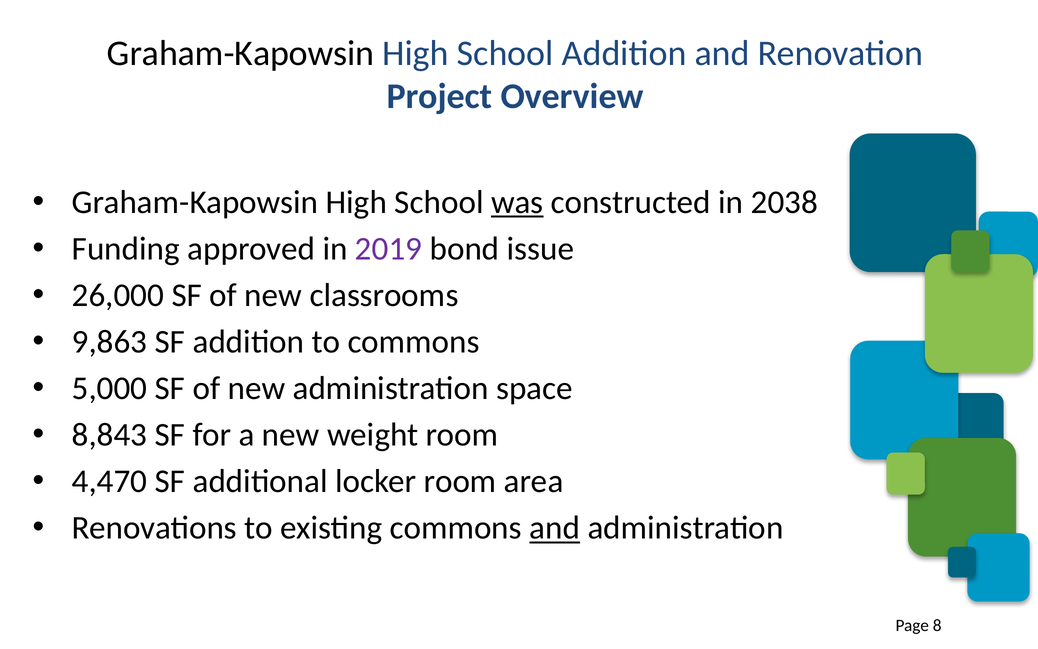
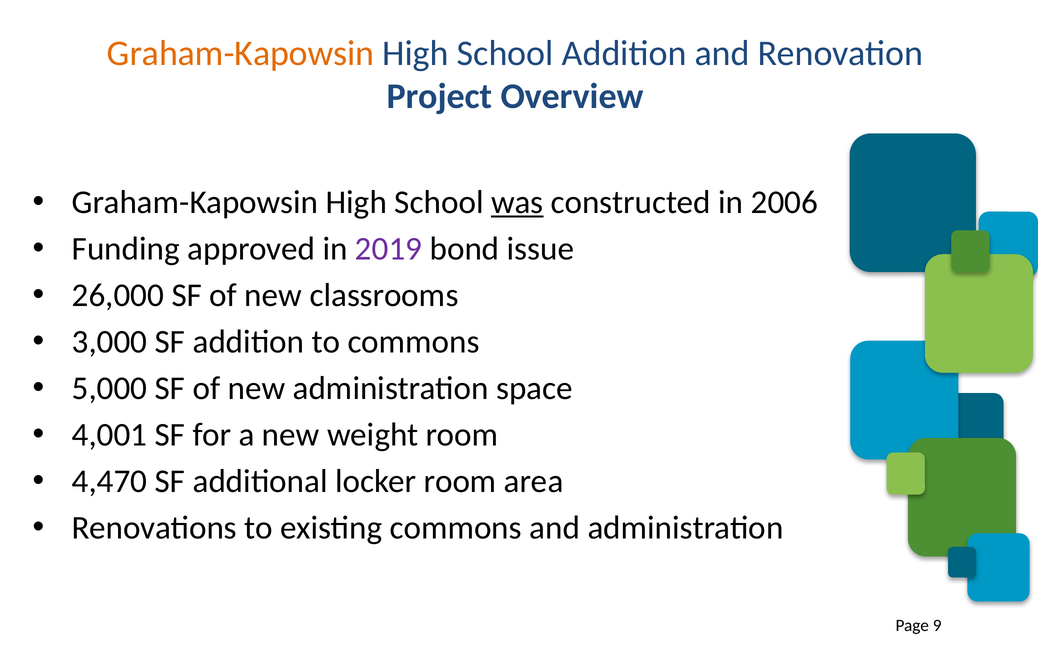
Graham-Kapowsin at (241, 53) colour: black -> orange
2038: 2038 -> 2006
9,863: 9,863 -> 3,000
8,843: 8,843 -> 4,001
and at (555, 528) underline: present -> none
8: 8 -> 9
